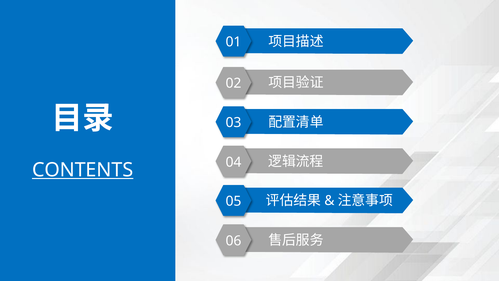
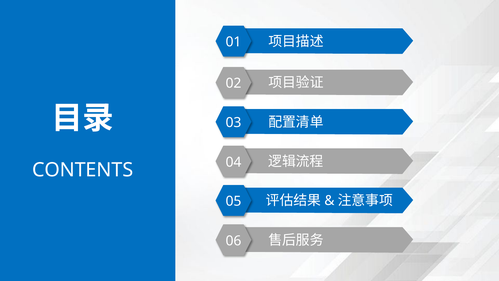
CONTENTS underline: present -> none
